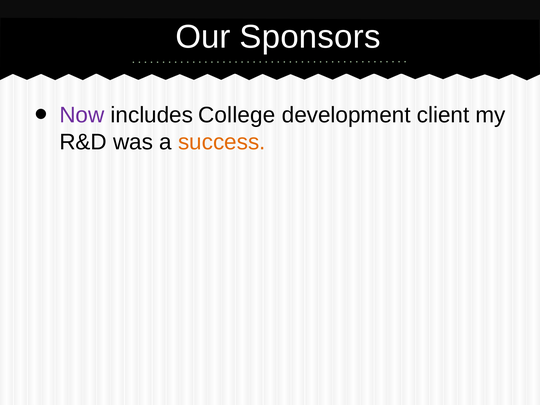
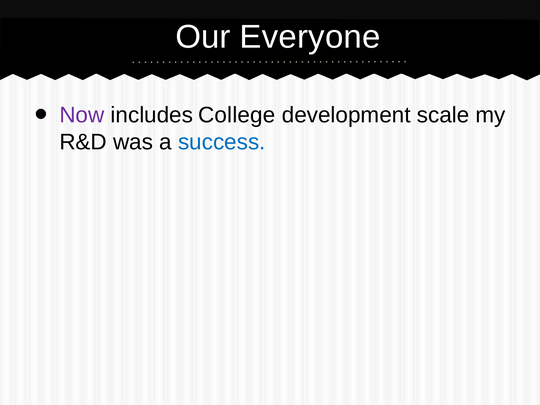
Sponsors: Sponsors -> Everyone
client: client -> scale
success colour: orange -> blue
